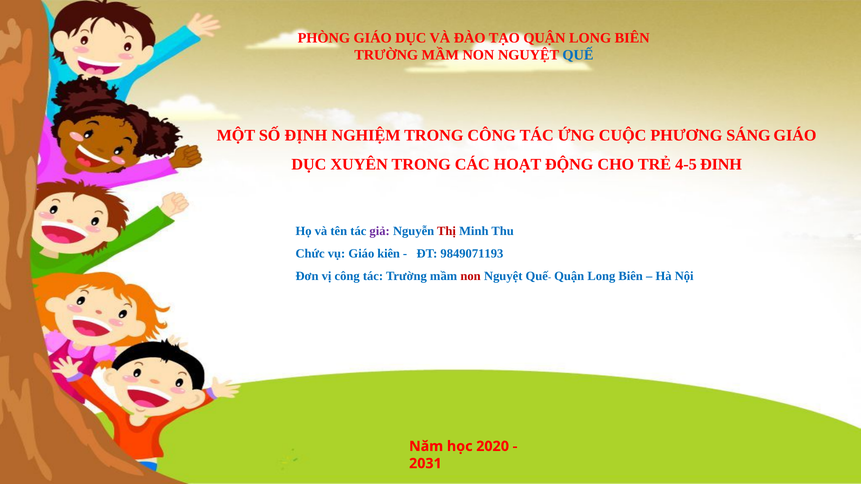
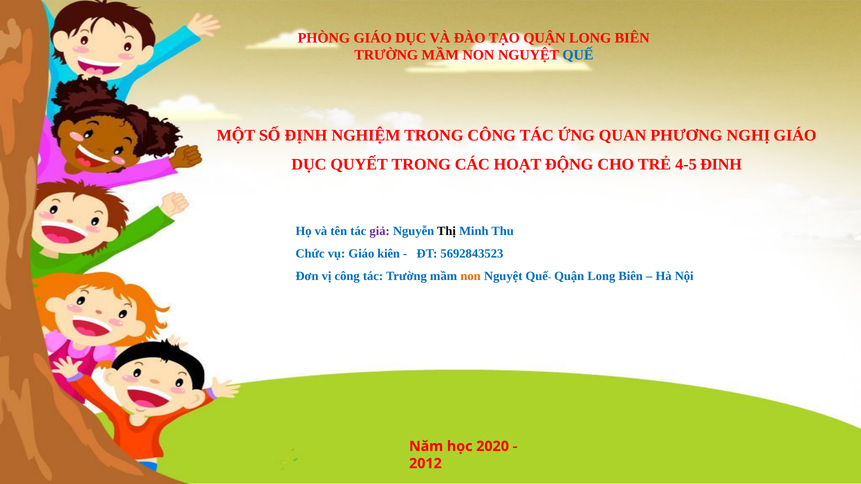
CUỘC: CUỘC -> QUAN
SÁNG: SÁNG -> NGHỊ
XUYÊN: XUYÊN -> QUYẾT
Thị colour: red -> black
9849071193: 9849071193 -> 5692843523
non at (471, 276) colour: red -> orange
2031: 2031 -> 2012
